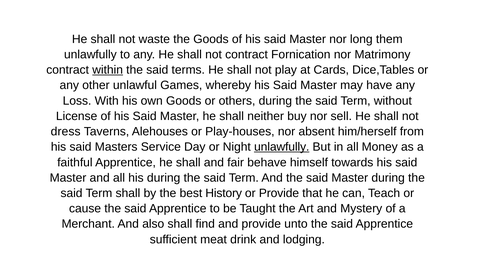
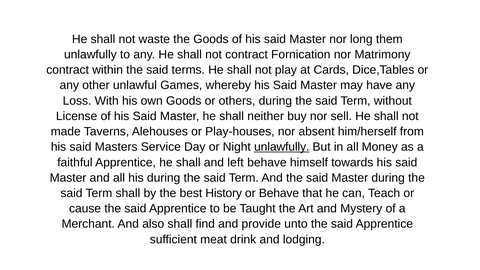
within underline: present -> none
dress: dress -> made
fair: fair -> left
or Provide: Provide -> Behave
